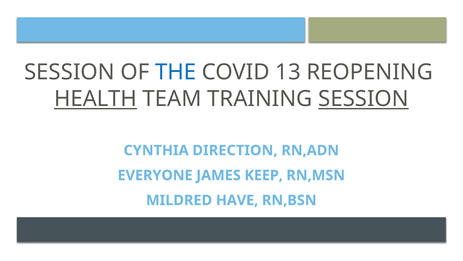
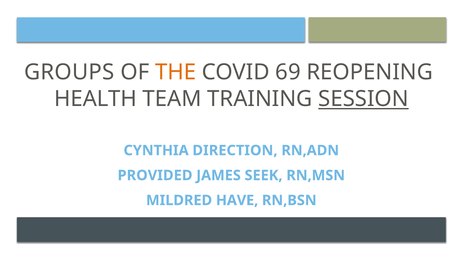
SESSION at (69, 72): SESSION -> GROUPS
THE colour: blue -> orange
13: 13 -> 69
HEALTH underline: present -> none
EVERYONE: EVERYONE -> PROVIDED
KEEP: KEEP -> SEEK
